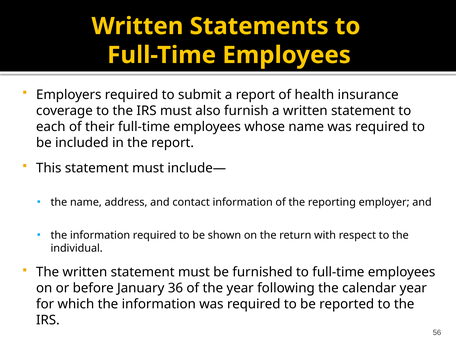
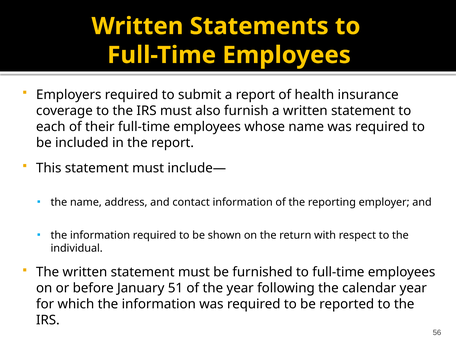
36: 36 -> 51
